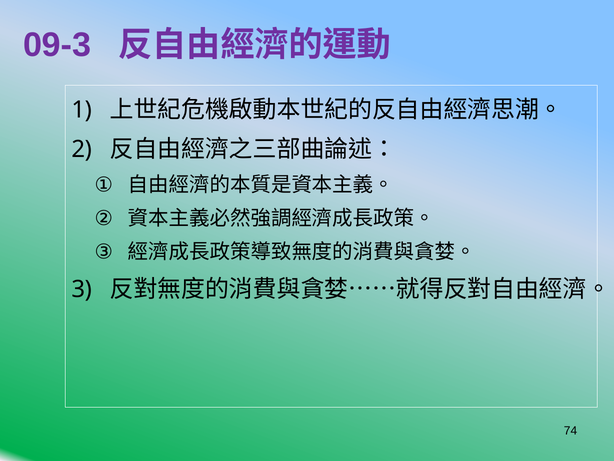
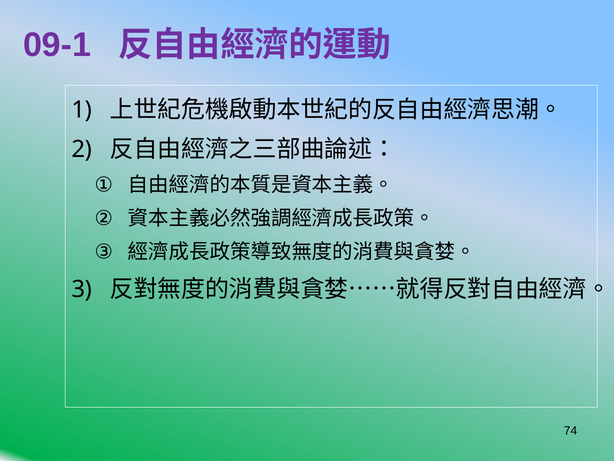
09-3: 09-3 -> 09-1
